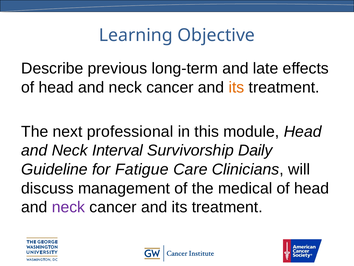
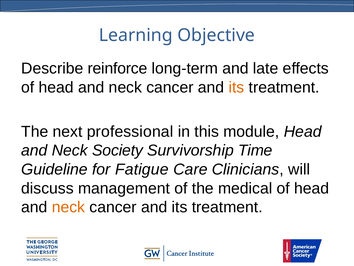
previous: previous -> reinforce
Interval: Interval -> Society
Daily: Daily -> Time
neck at (68, 207) colour: purple -> orange
